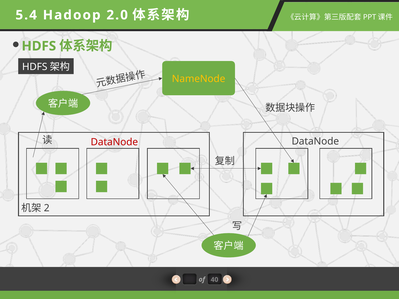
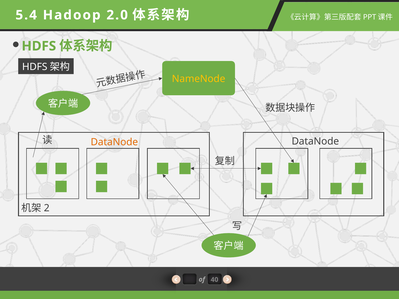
DataNode at (114, 142) colour: red -> orange
